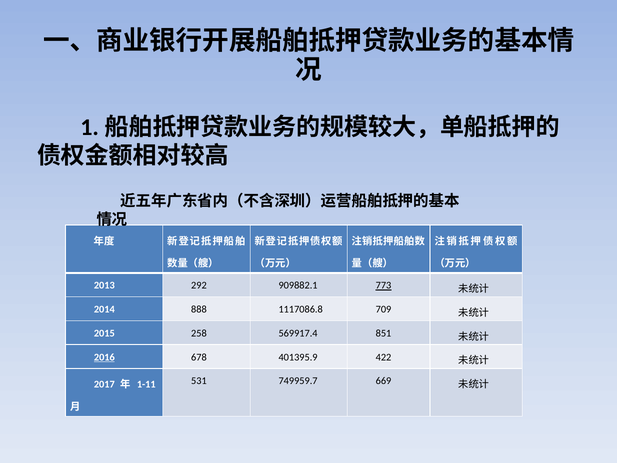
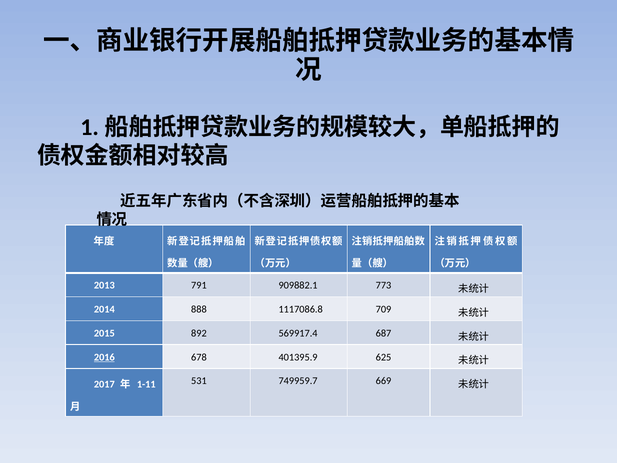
292: 292 -> 791
773 underline: present -> none
258: 258 -> 892
851: 851 -> 687
422: 422 -> 625
